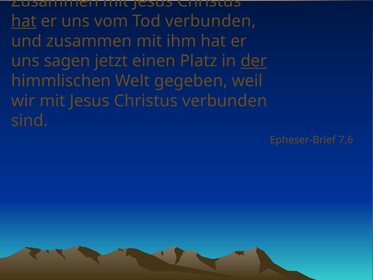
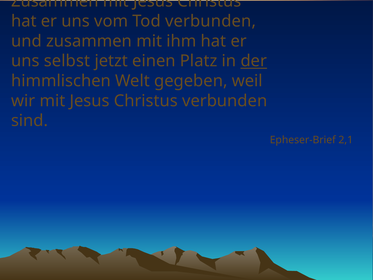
hat at (24, 21) underline: present -> none
sagen: sagen -> selbst
7,6: 7,6 -> 2,1
